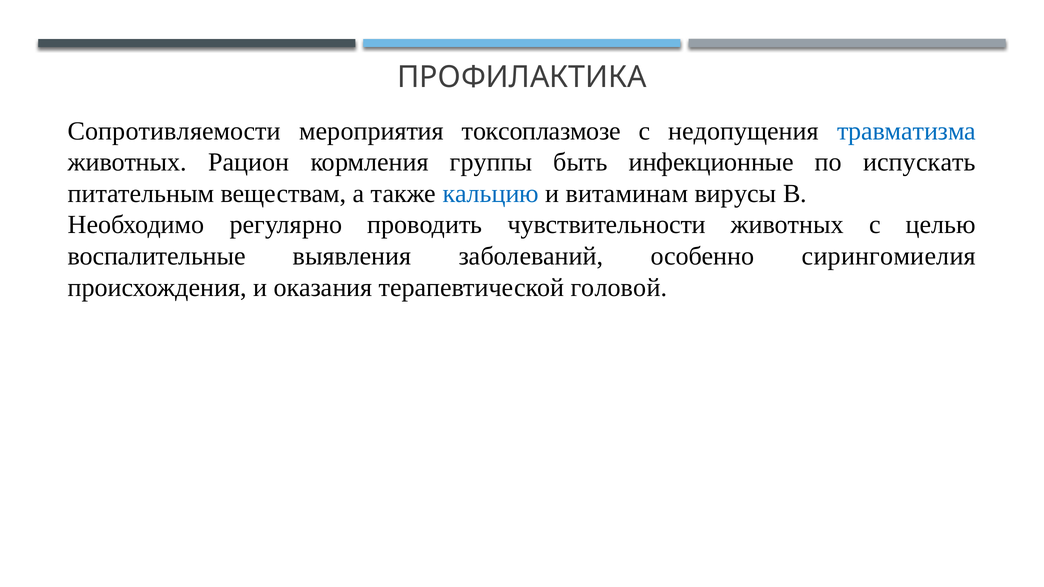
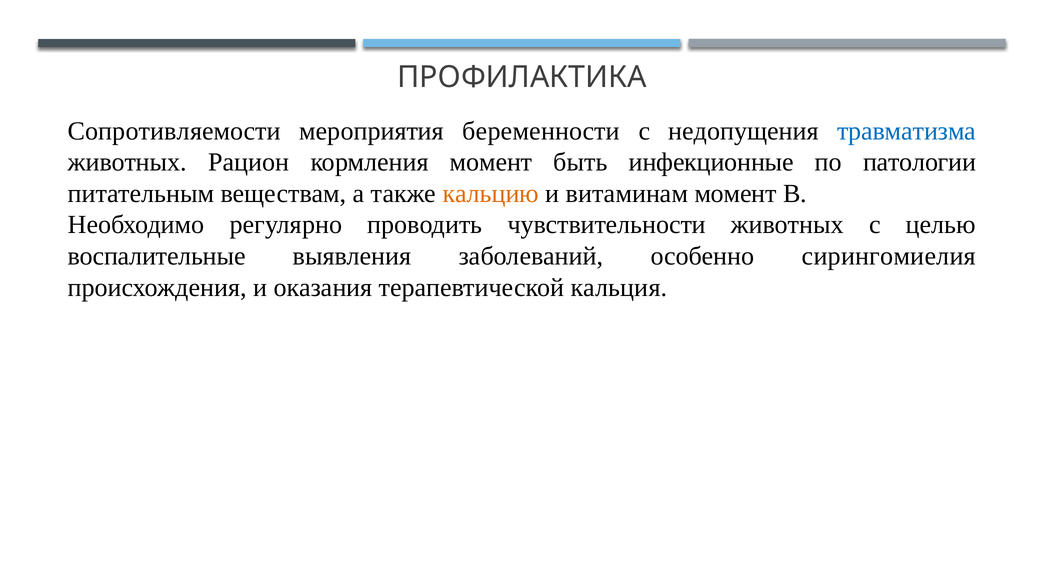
токсоплазмозе: токсоплазмозе -> беременности
кормления группы: группы -> момент
испускать: испускать -> патологии
кальцию colour: blue -> orange
витаминам вирусы: вирусы -> момент
головой: головой -> кальция
